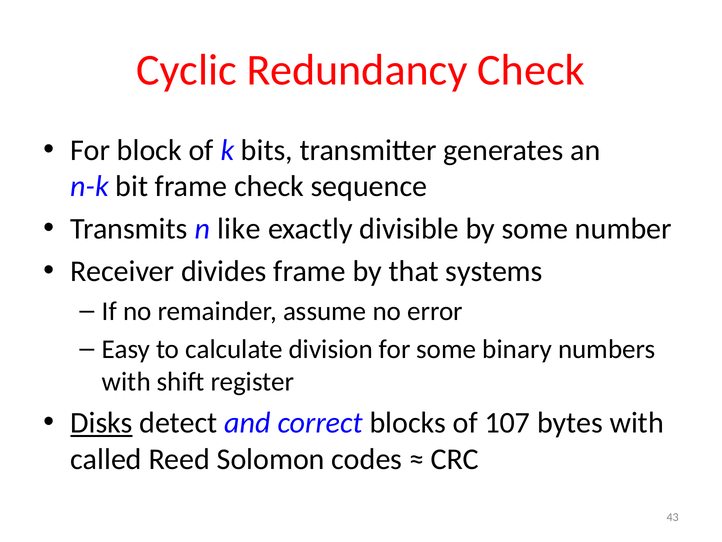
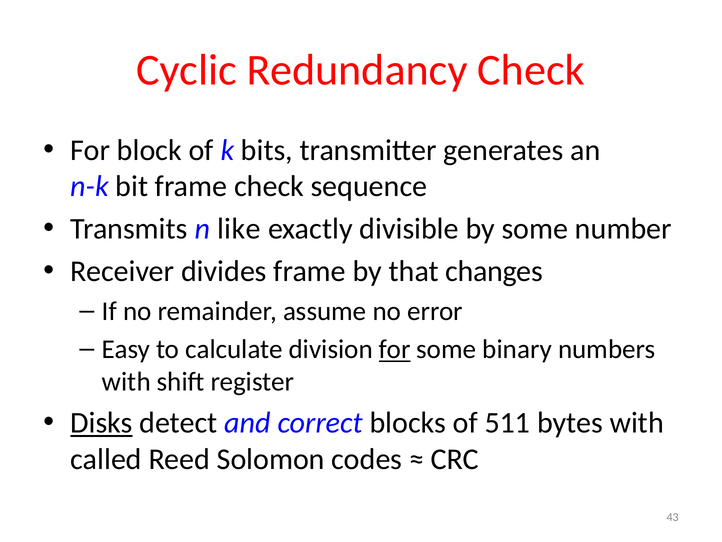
systems: systems -> changes
for at (395, 349) underline: none -> present
107: 107 -> 511
